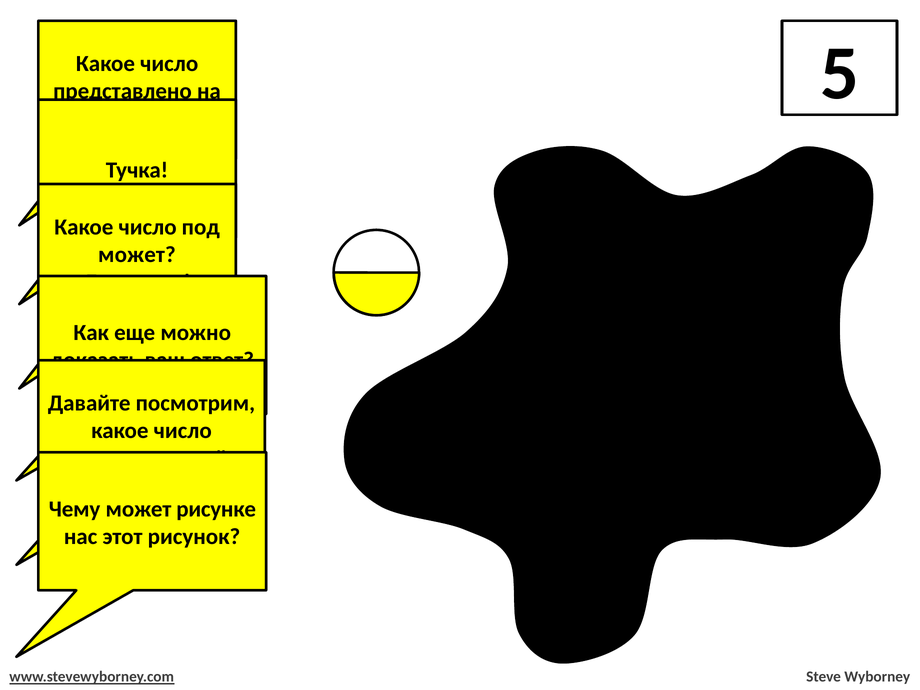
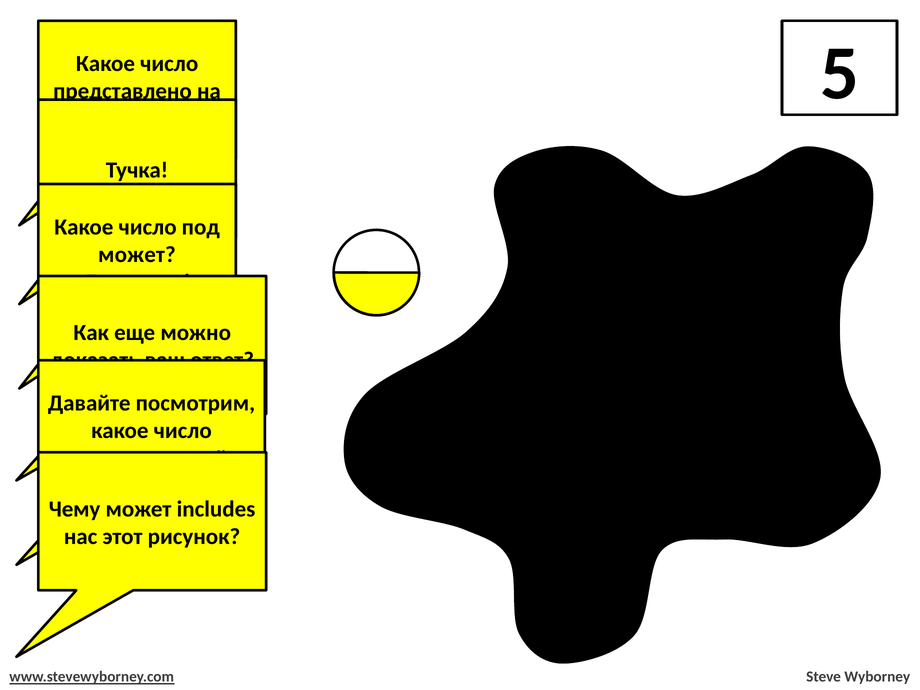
может рисунке: рисунке -> includes
